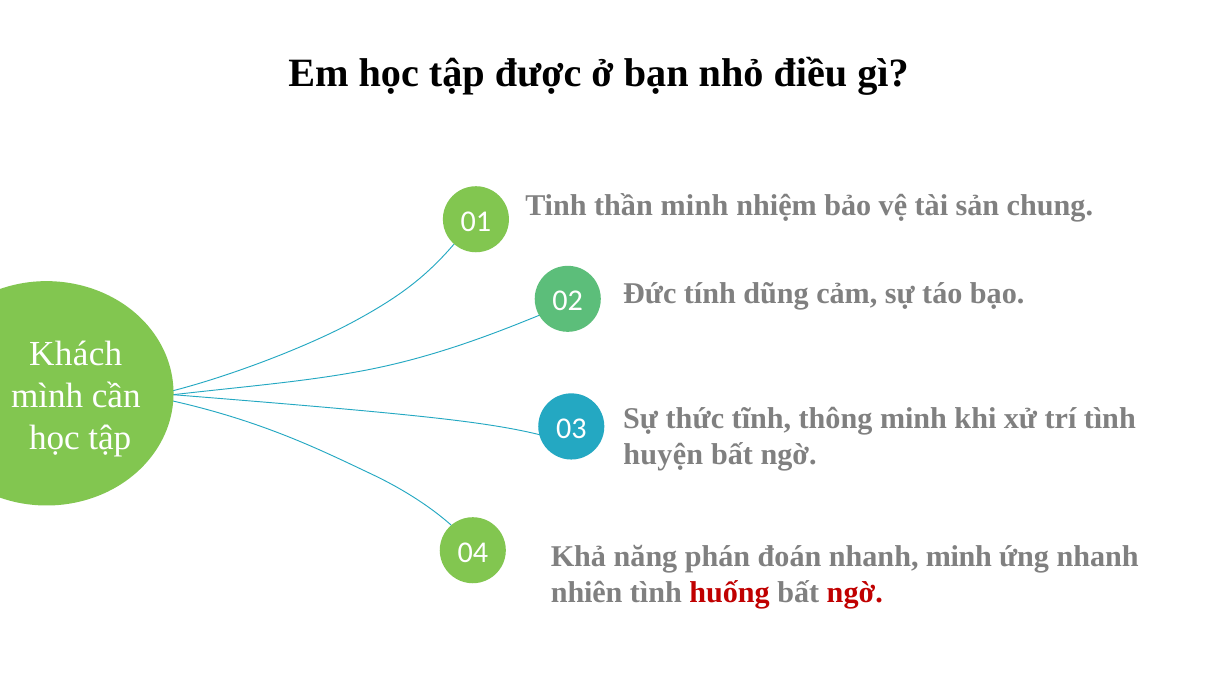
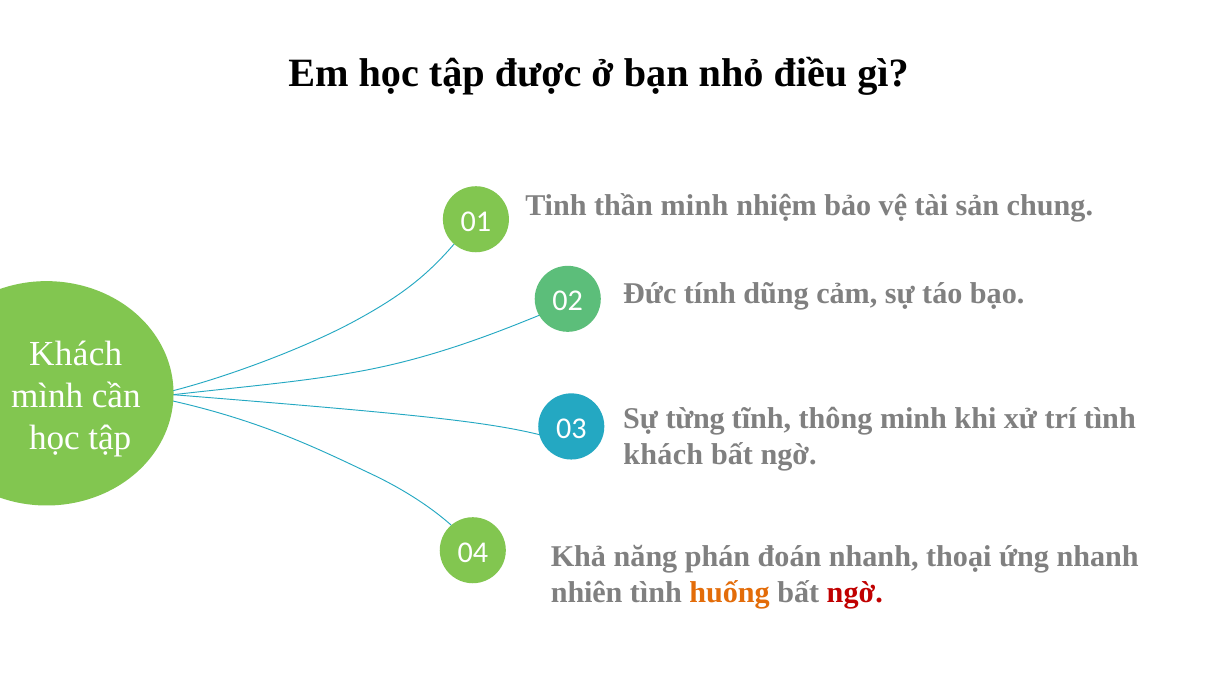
thức: thức -> từng
huyện at (663, 455): huyện -> khách
nhanh minh: minh -> thoại
huống colour: red -> orange
